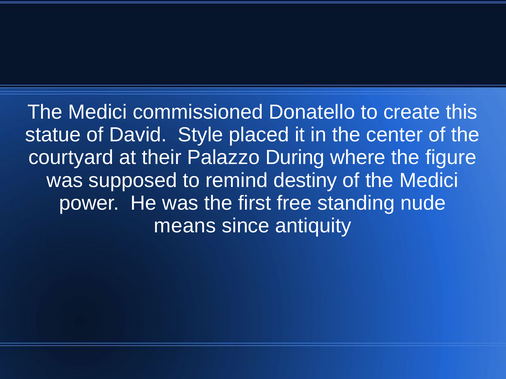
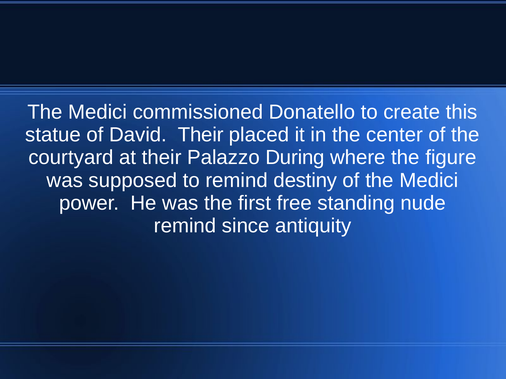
David Style: Style -> Their
means at (185, 226): means -> remind
